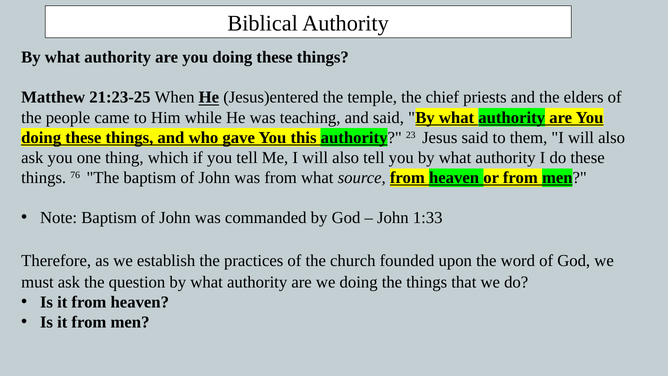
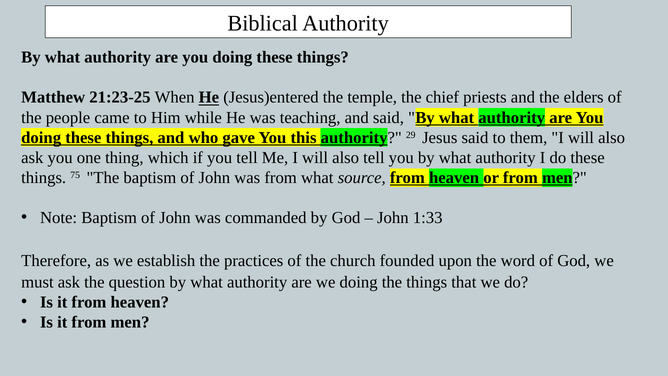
23: 23 -> 29
76: 76 -> 75
